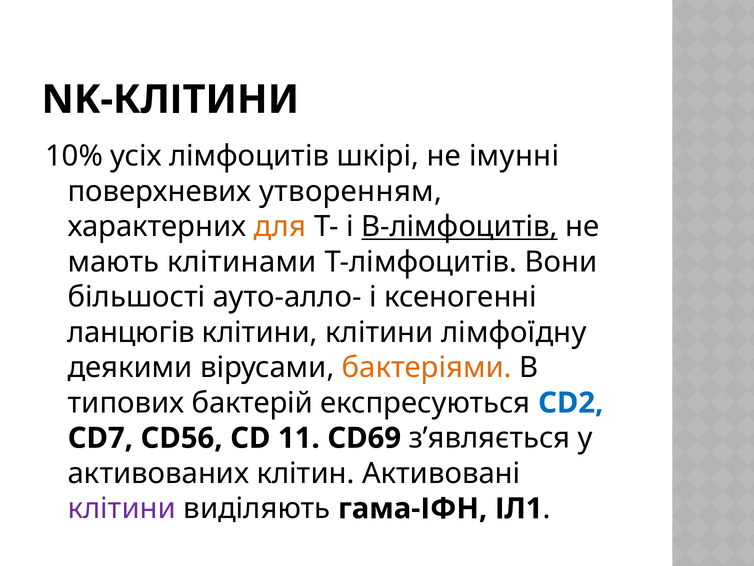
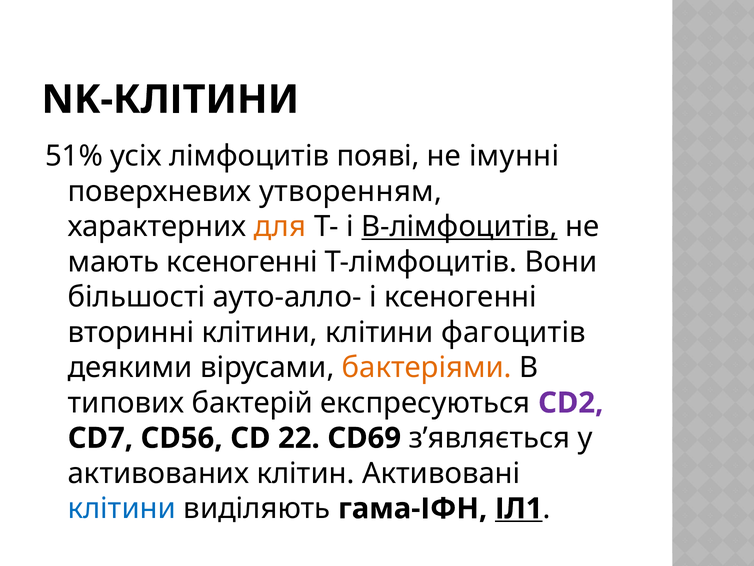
10%: 10% -> 51%
шкірі: шкірі -> появі
мають клітинами: клітинами -> ксеногенні
ланцюгів: ланцюгів -> вторинні
лімфоїдну: лімфоїдну -> фагоцитів
CD2 colour: blue -> purple
11: 11 -> 22
клітини at (122, 508) colour: purple -> blue
ІЛ1 underline: none -> present
